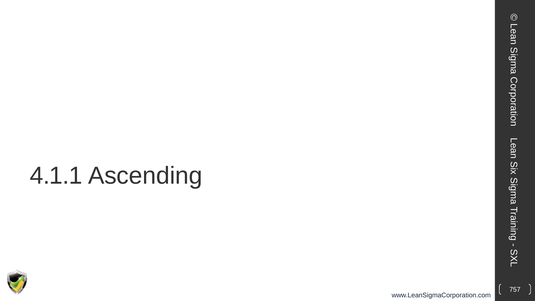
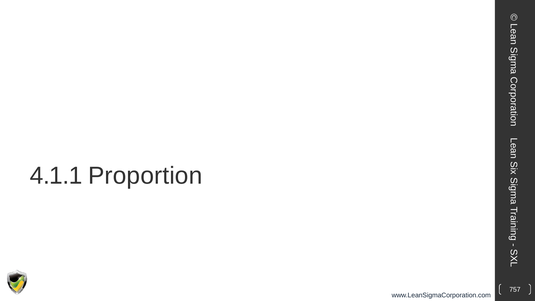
Ascending: Ascending -> Proportion
